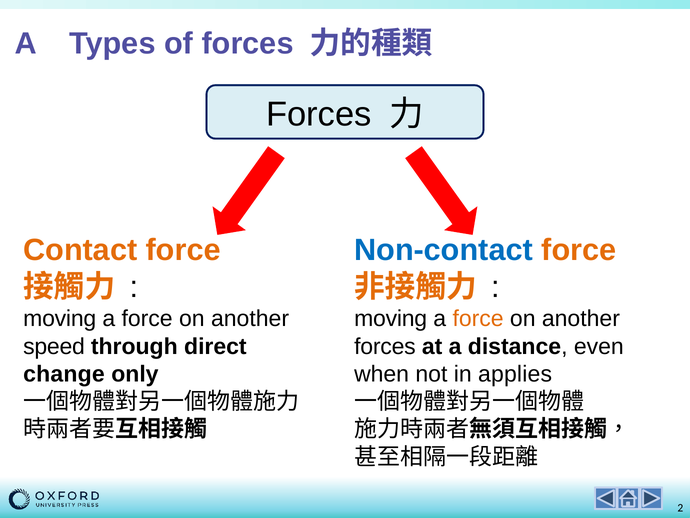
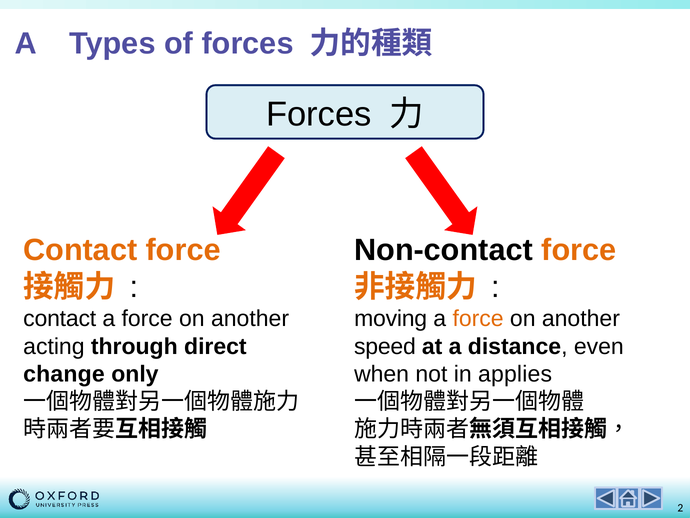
Non-contact colour: blue -> black
moving at (60, 319): moving -> contact
speed: speed -> acting
forces at (385, 346): forces -> speed
